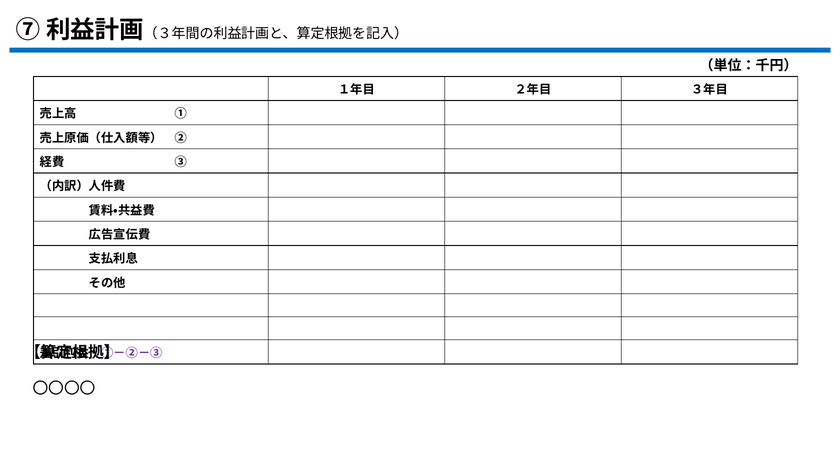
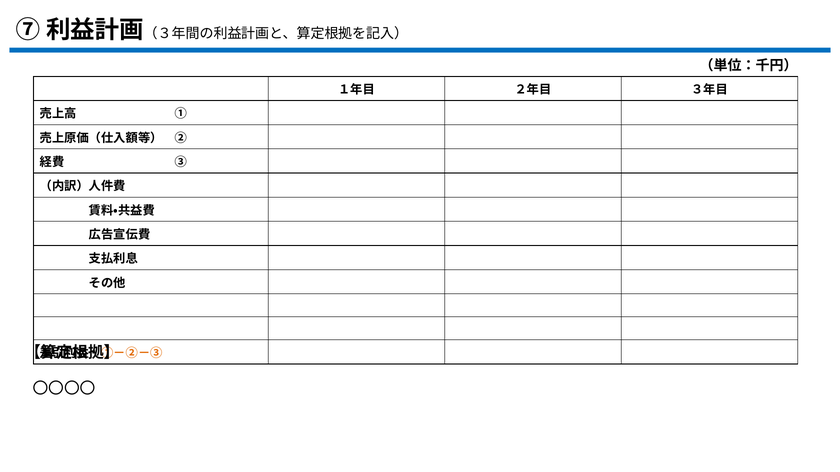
①－②－③ colour: purple -> orange
